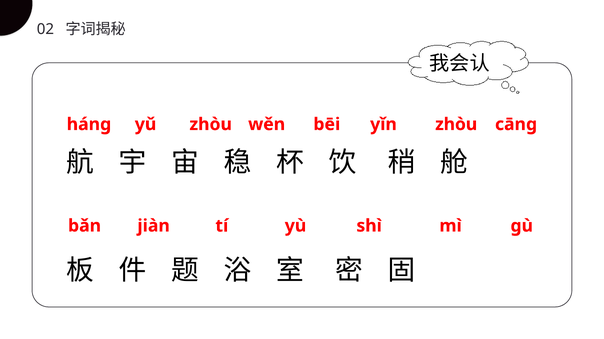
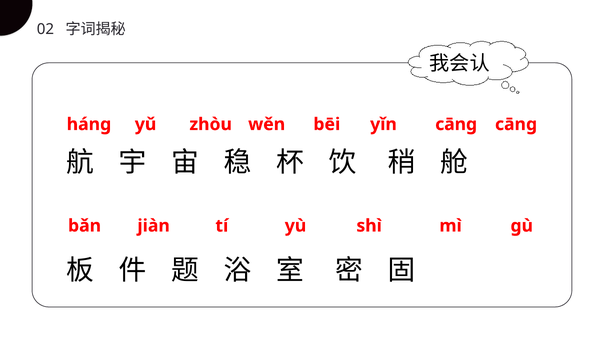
yǐn zhòu: zhòu -> cānɡ
